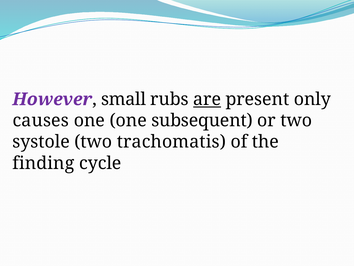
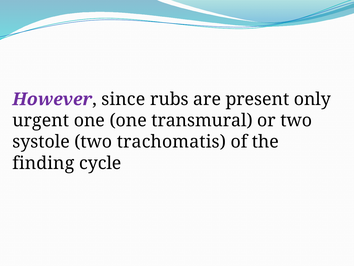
small: small -> since
are underline: present -> none
causes: causes -> urgent
subsequent: subsequent -> transmural
